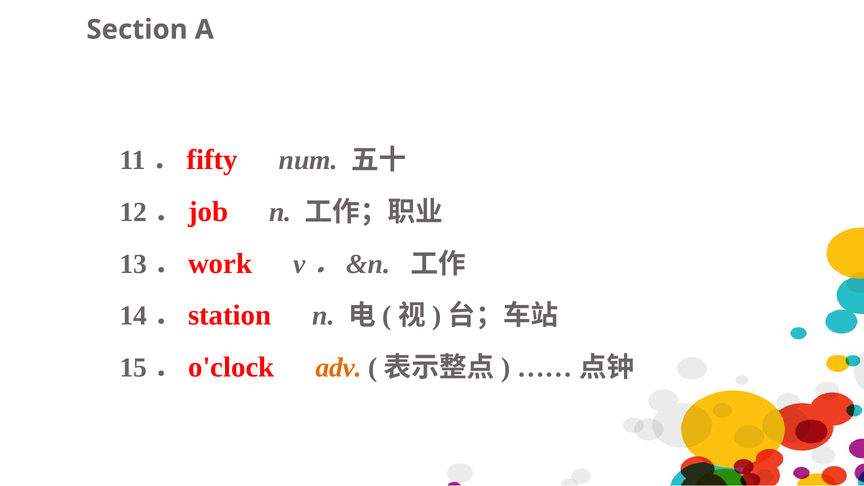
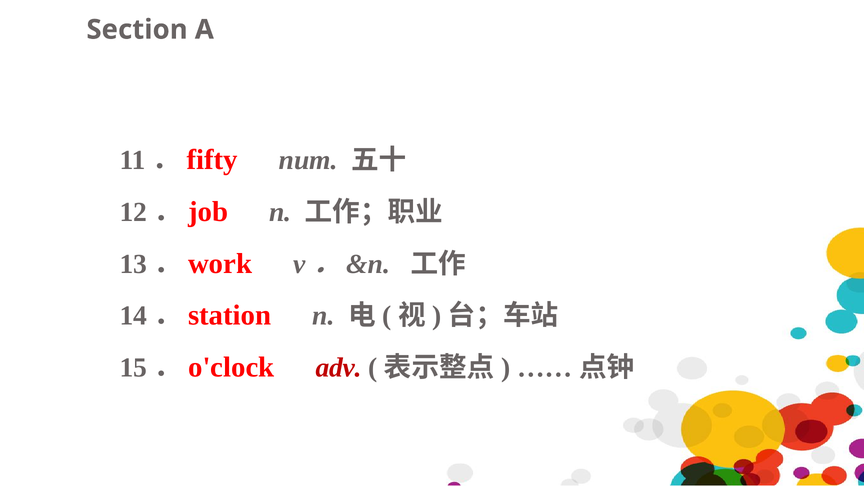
adv colour: orange -> red
